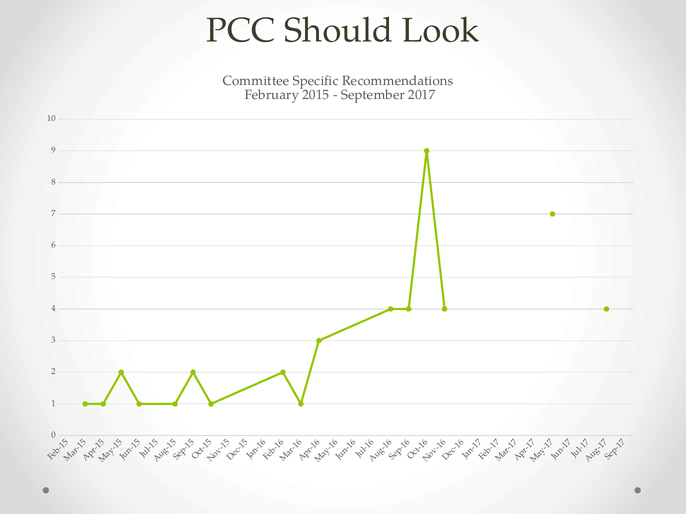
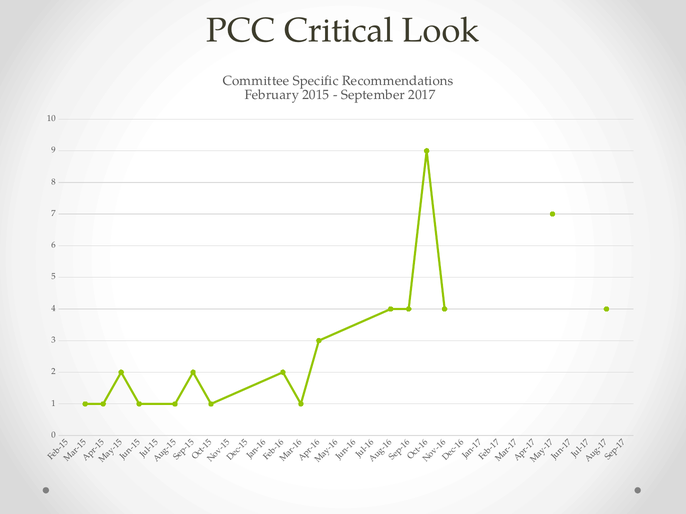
Should: Should -> Critical
